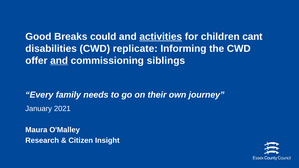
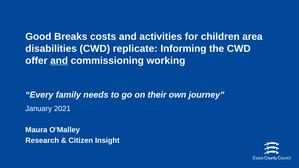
could: could -> costs
activities underline: present -> none
cant: cant -> area
siblings: siblings -> working
